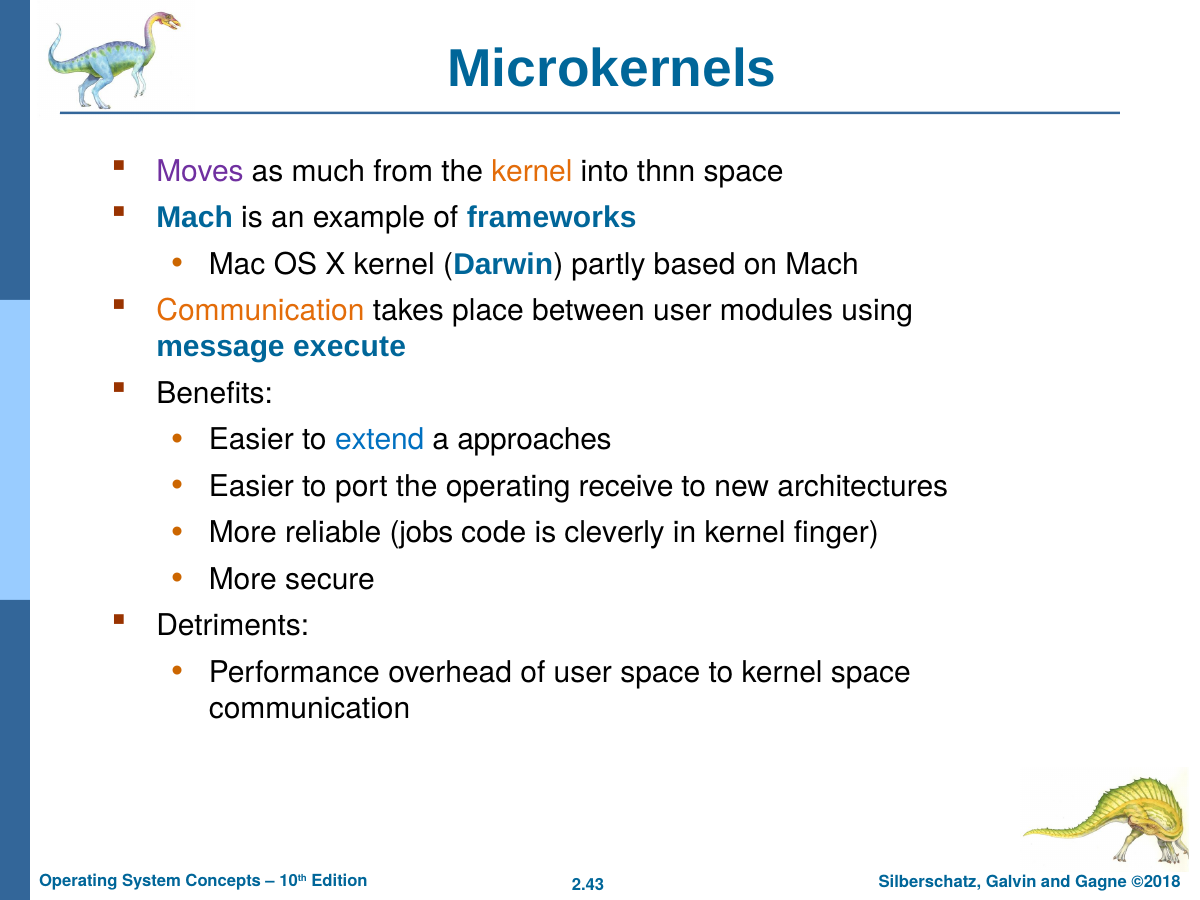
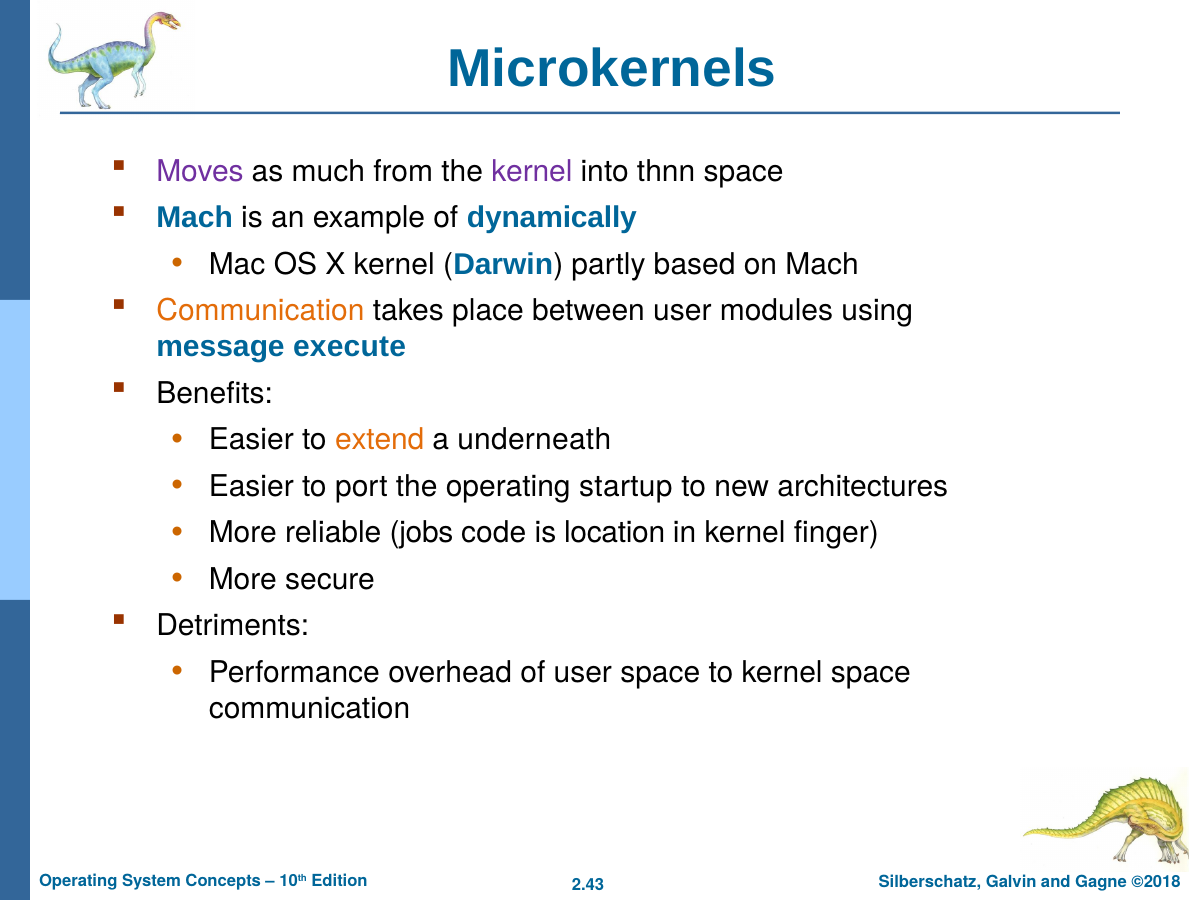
kernel at (532, 172) colour: orange -> purple
frameworks: frameworks -> dynamically
extend colour: blue -> orange
approaches: approaches -> underneath
receive: receive -> startup
cleverly: cleverly -> location
